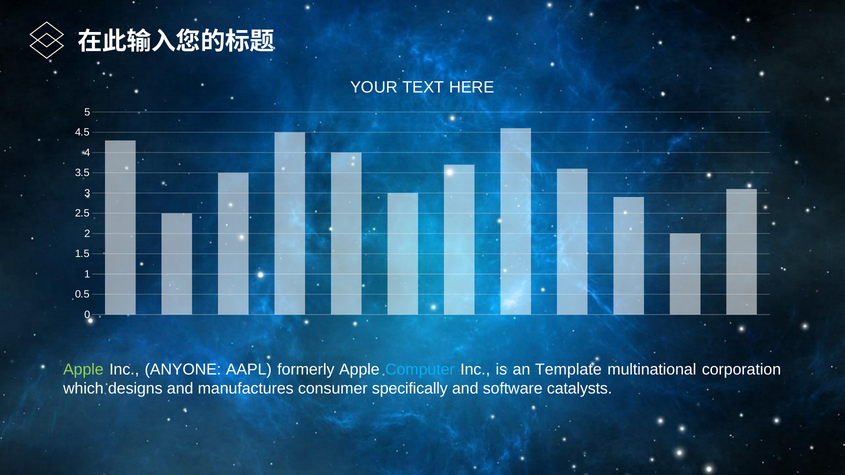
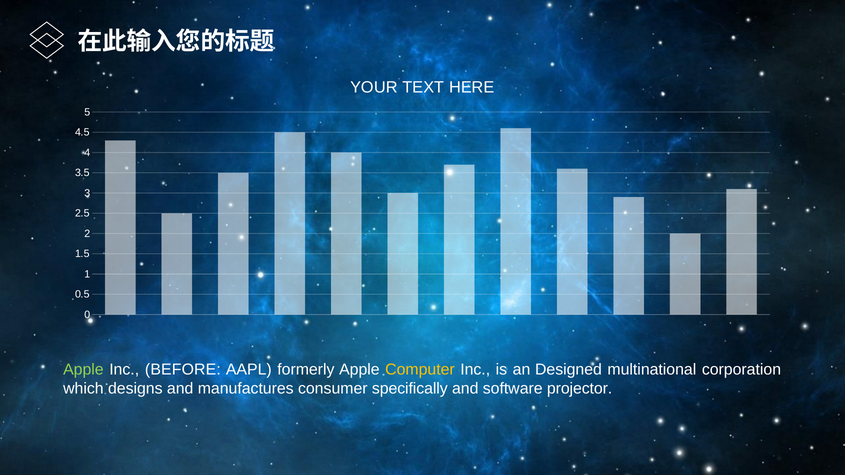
ANYONE: ANYONE -> BEFORE
Computer colour: light blue -> yellow
Template: Template -> Designed
catalysts: catalysts -> projector
